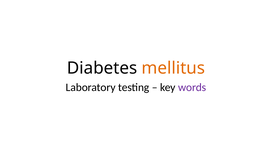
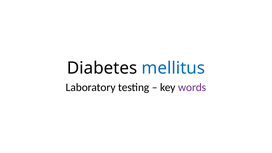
mellitus colour: orange -> blue
